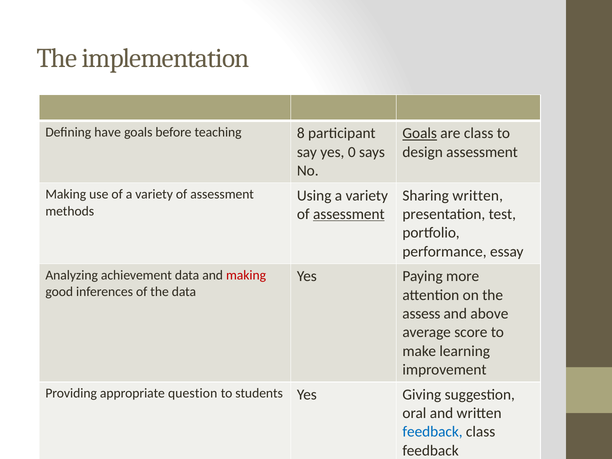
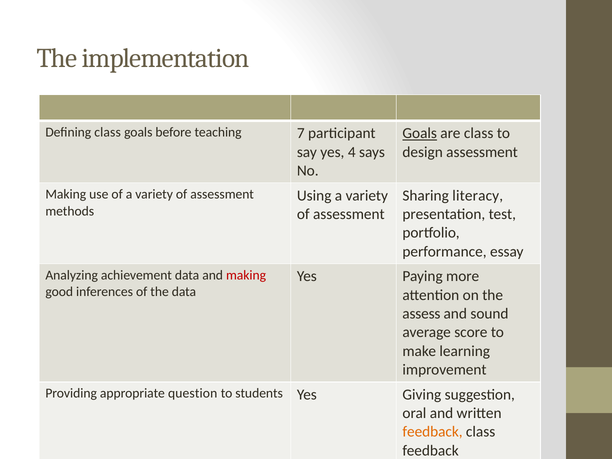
Defining have: have -> class
8: 8 -> 7
0: 0 -> 4
Sharing written: written -> literacy
assessment at (349, 214) underline: present -> none
above: above -> sound
feedback at (433, 432) colour: blue -> orange
